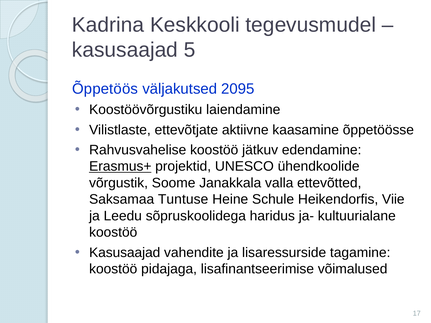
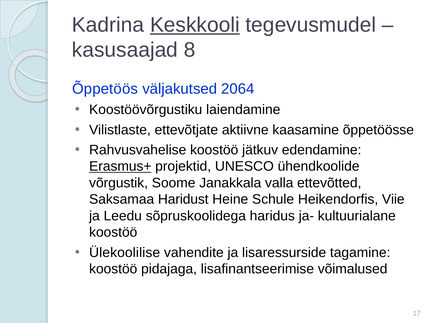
Keskkooli underline: none -> present
5: 5 -> 8
2095: 2095 -> 2064
Tuntuse: Tuntuse -> Haridust
Kasusaajad at (125, 253): Kasusaajad -> Ülekoolilise
